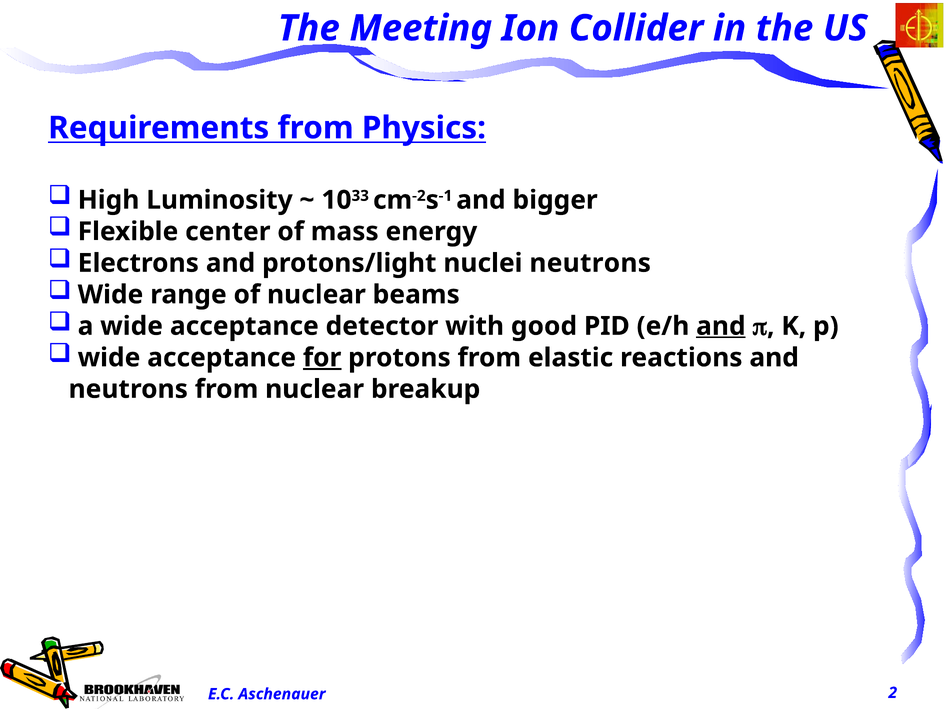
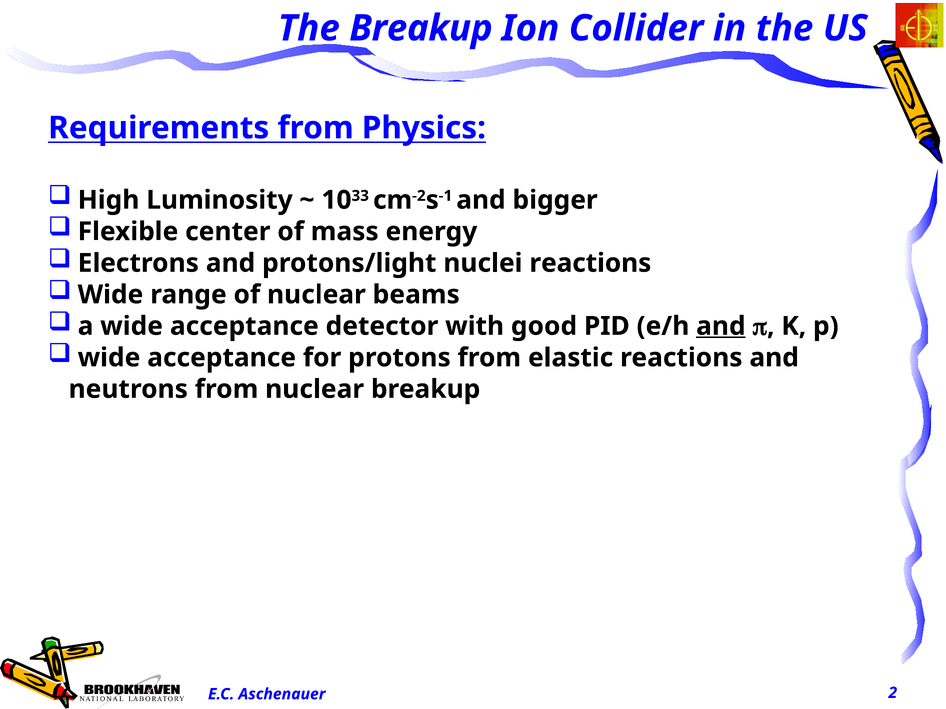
The Meeting: Meeting -> Breakup
nuclei neutrons: neutrons -> reactions
for underline: present -> none
